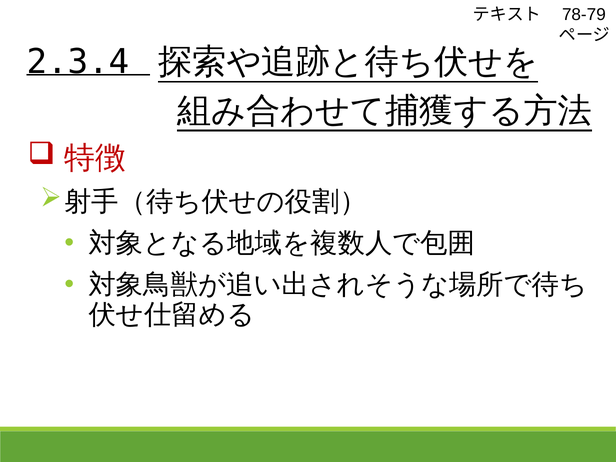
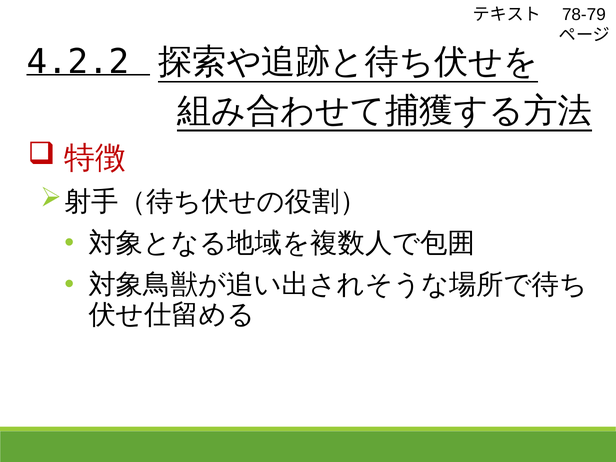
2.3.4: 2.3.4 -> 4.2.2
